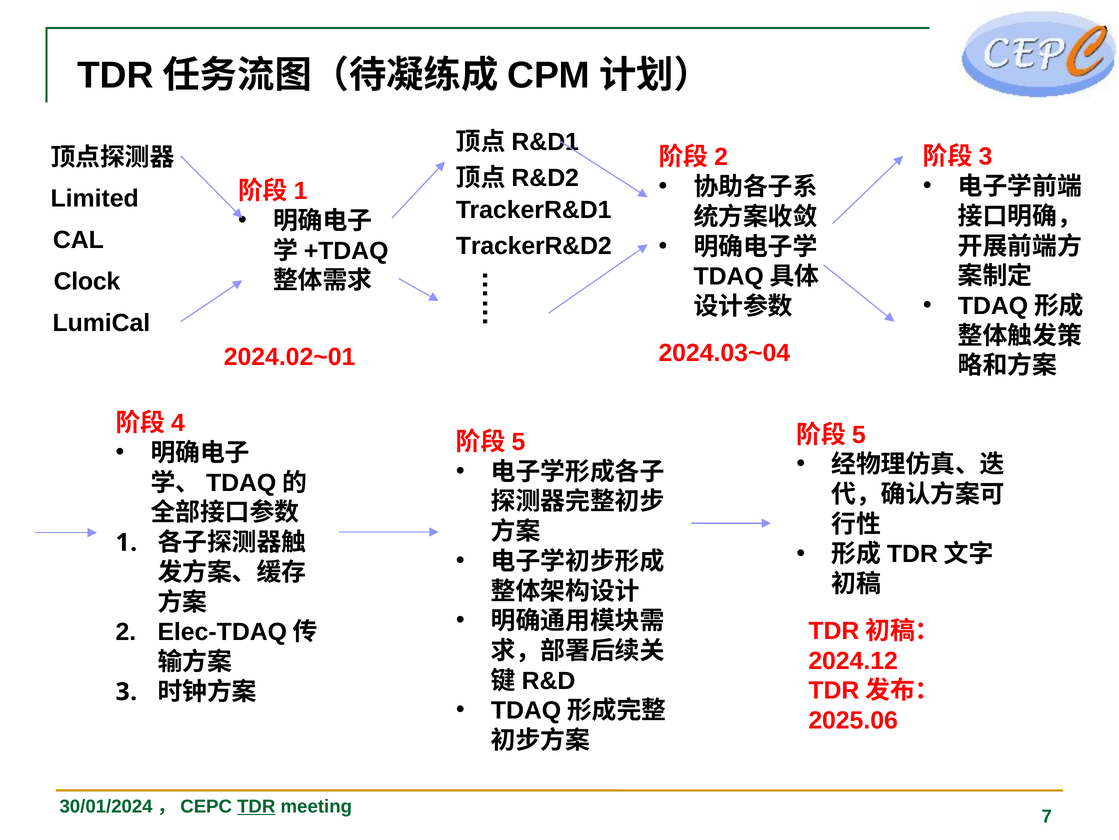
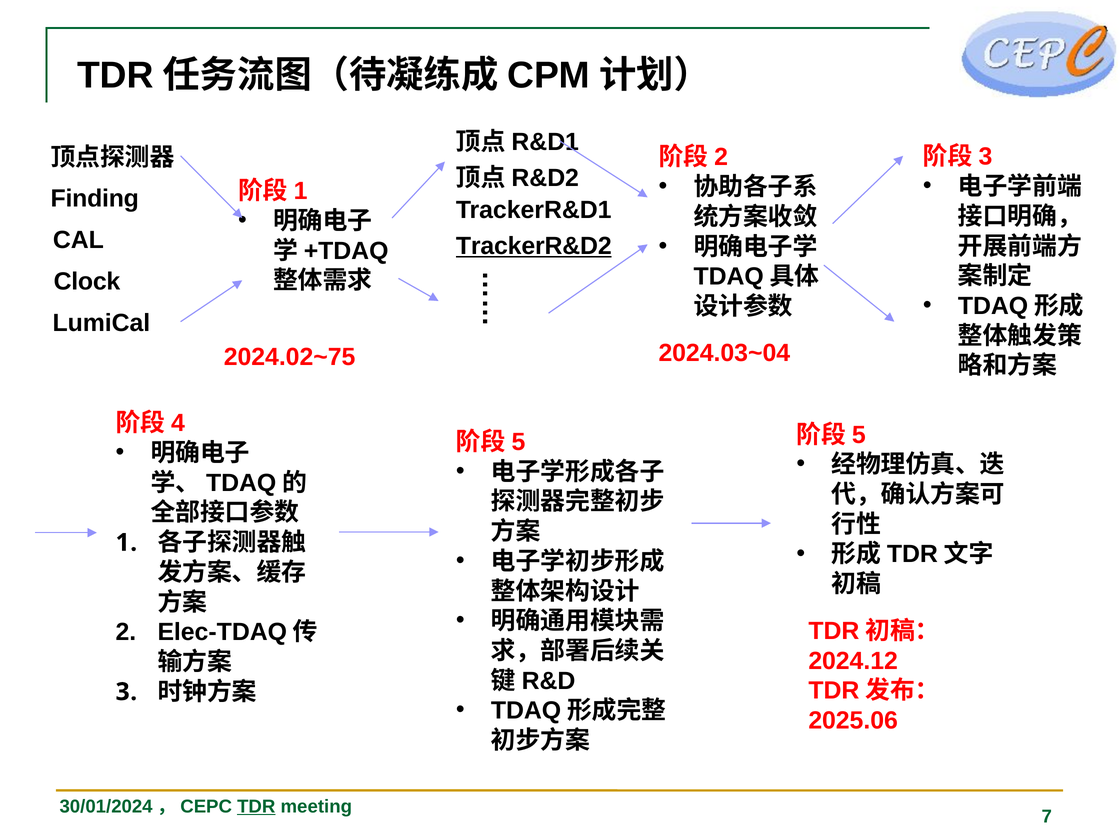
Limited: Limited -> Finding
TrackerR&D2 underline: none -> present
2024.02~01: 2024.02~01 -> 2024.02~75
